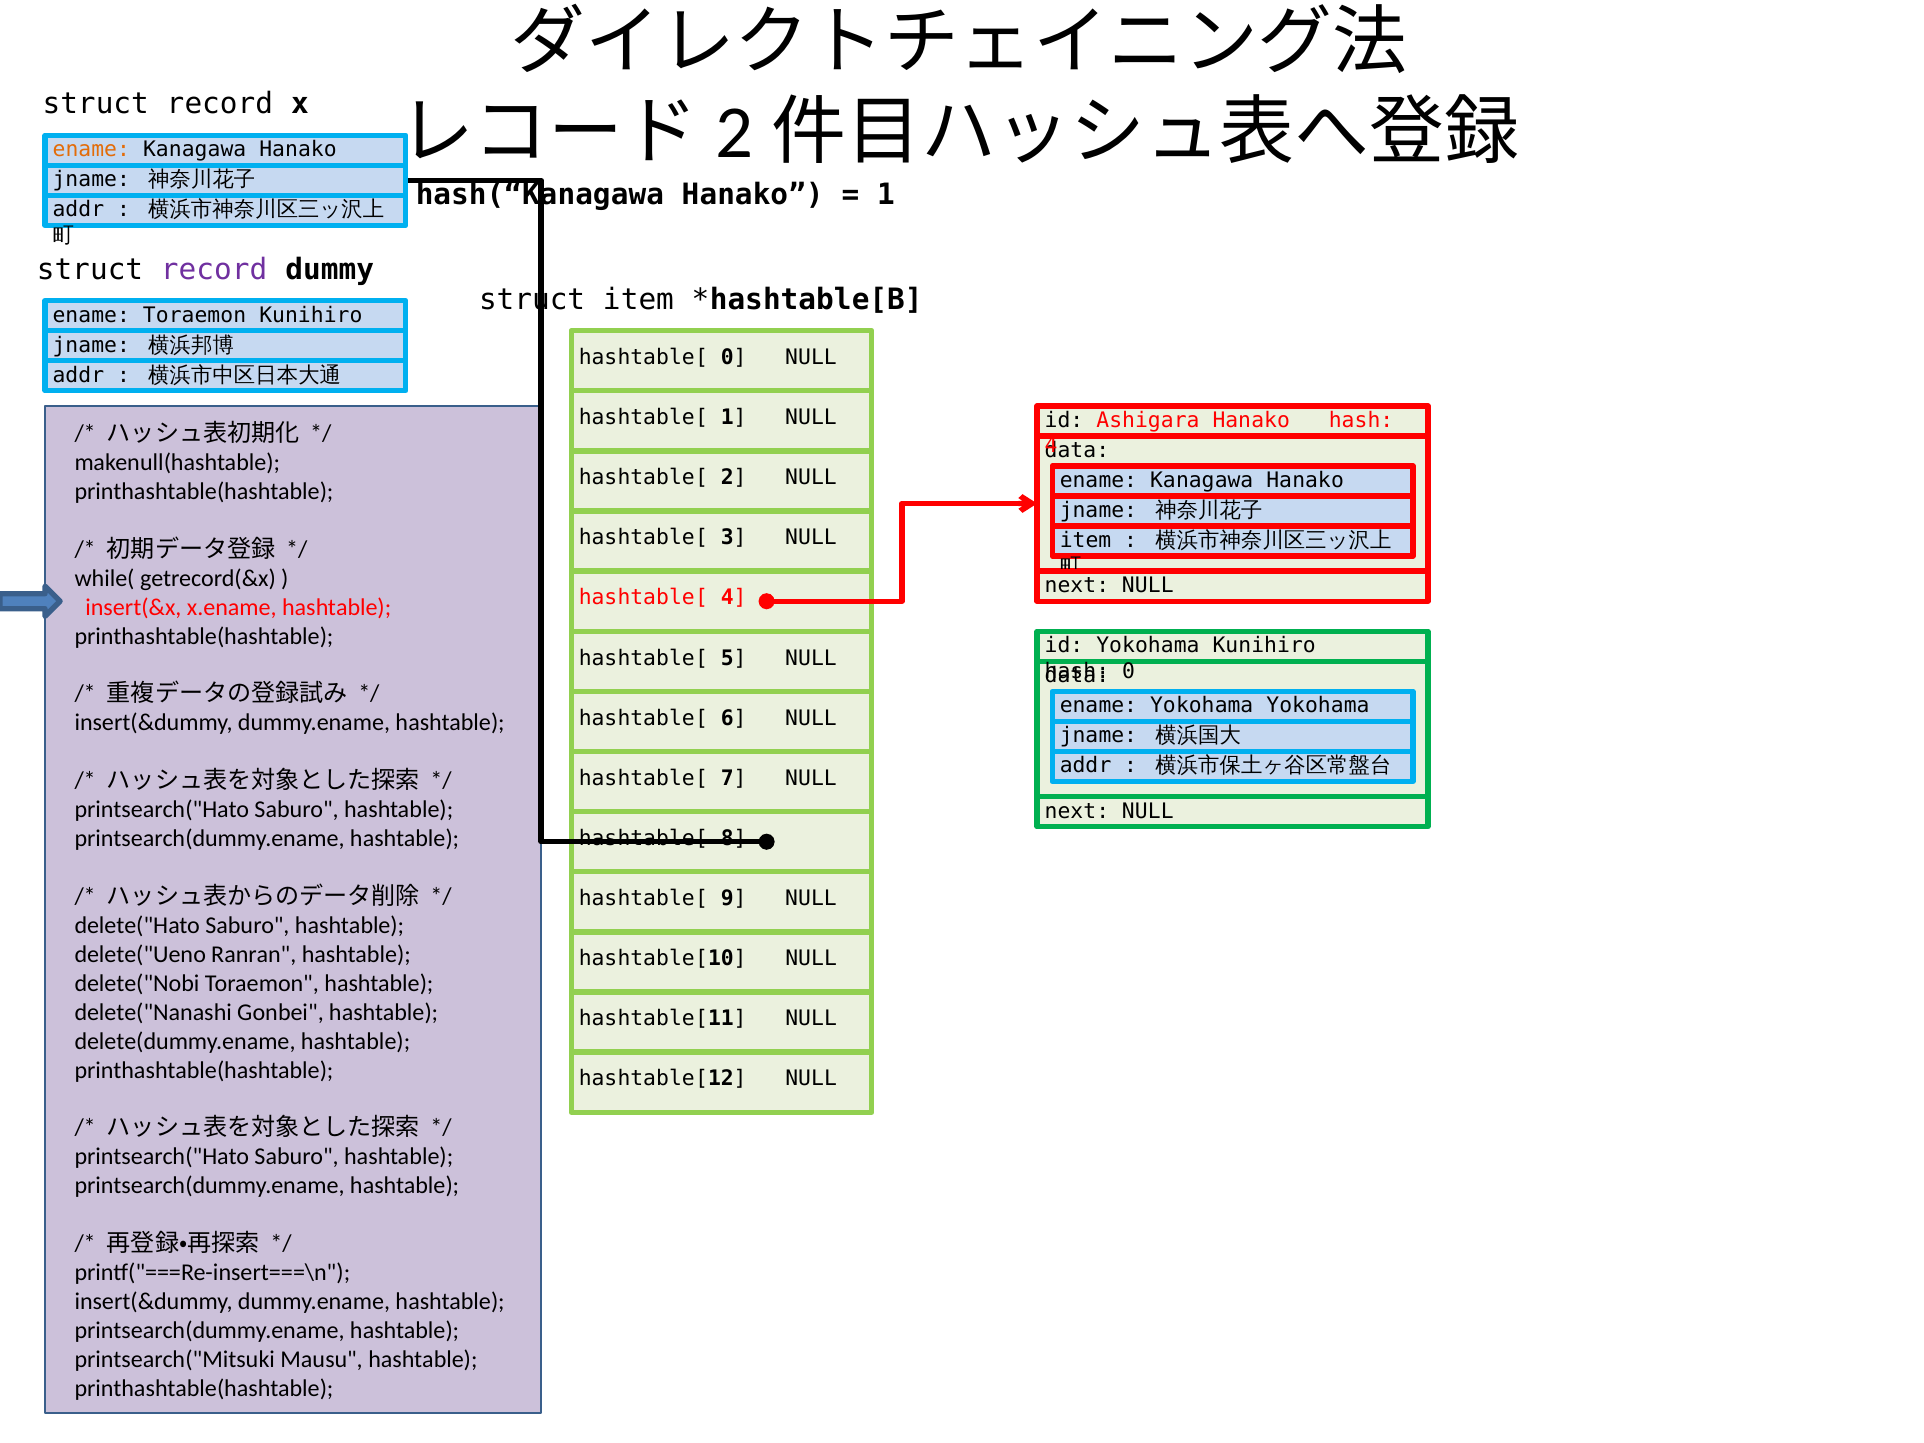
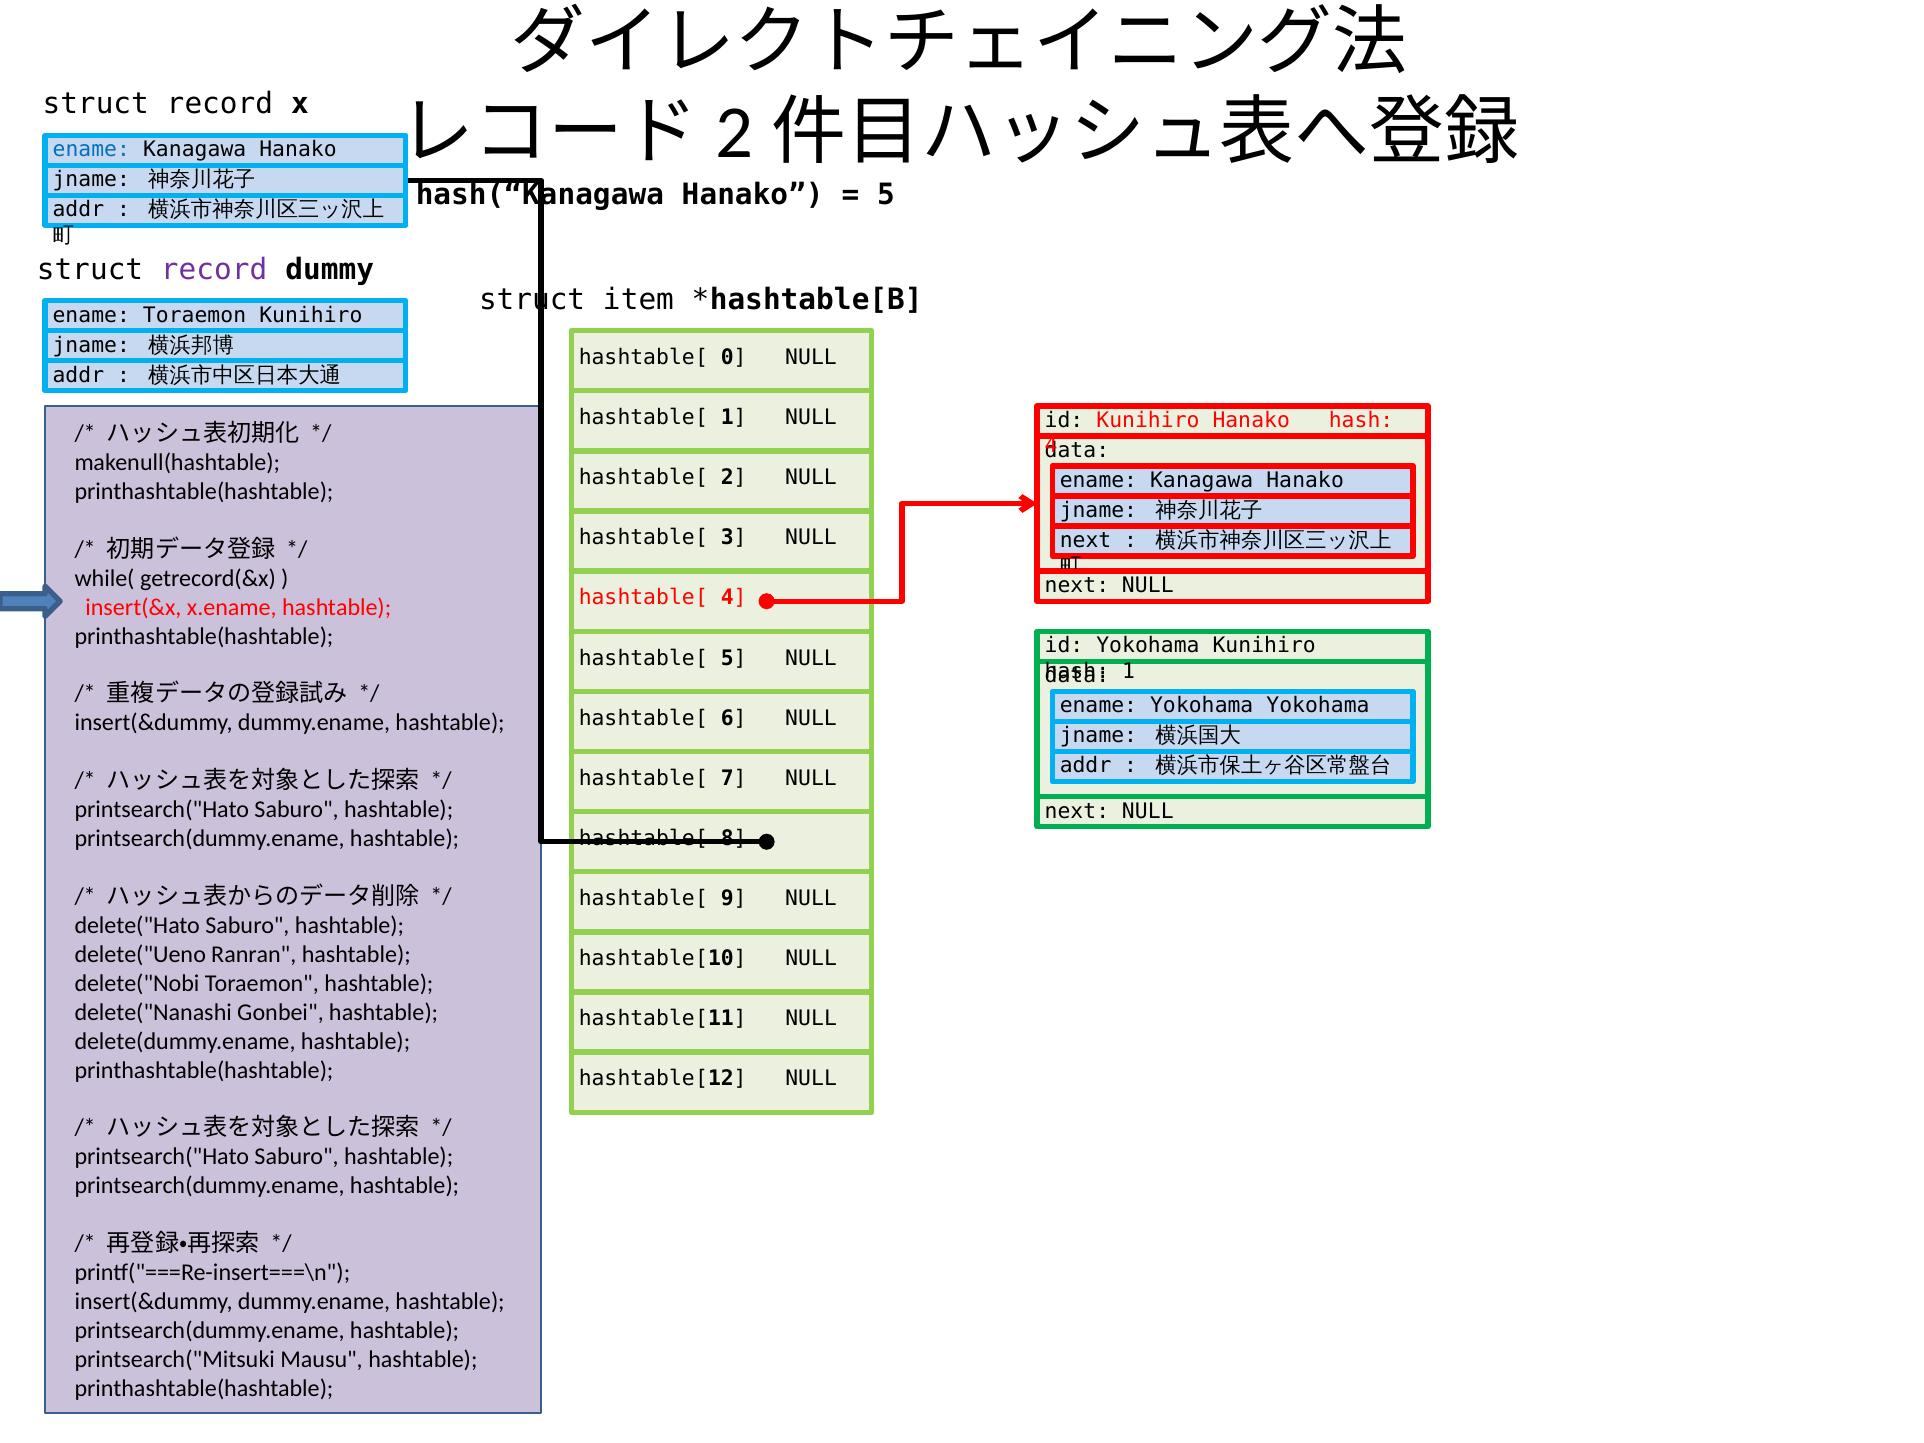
ename at (91, 150) colour: orange -> blue
1 at (886, 194): 1 -> 5
id Ashigara: Ashigara -> Kunihiro
item at (1086, 540): item -> next
0 at (1129, 671): 0 -> 1
